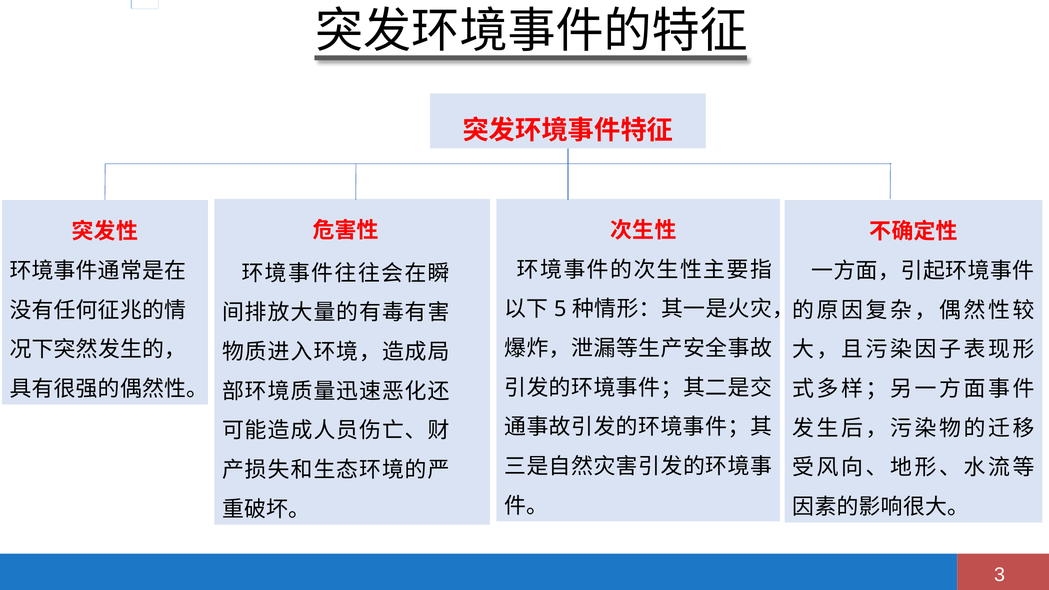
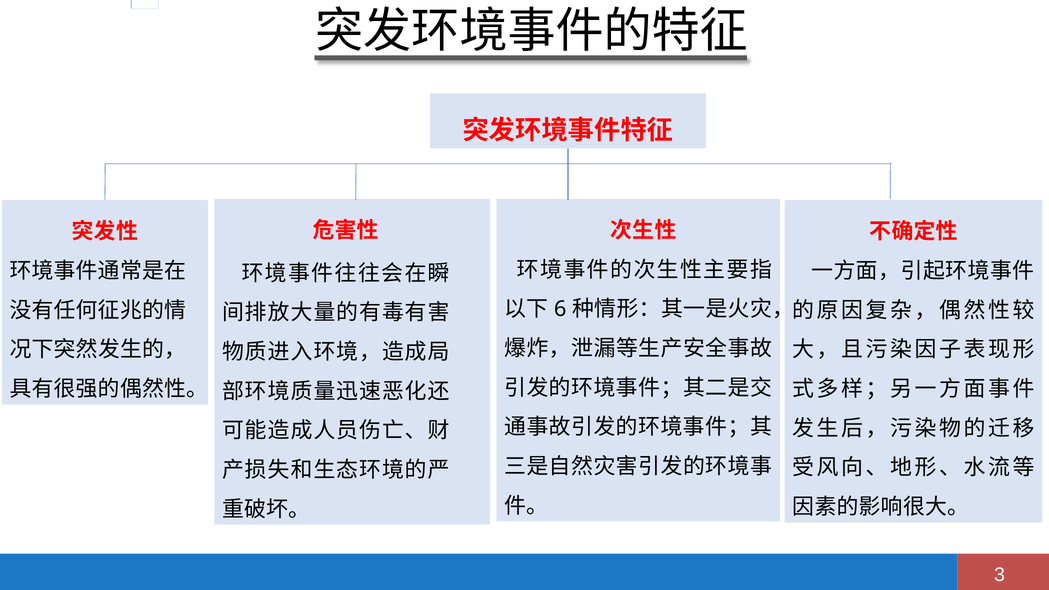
5: 5 -> 6
